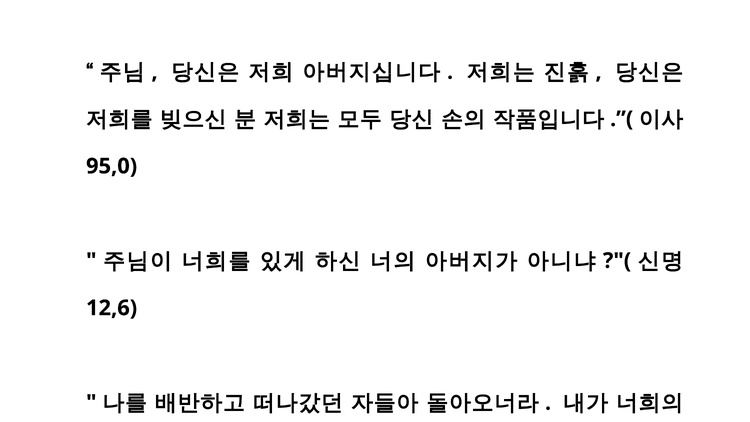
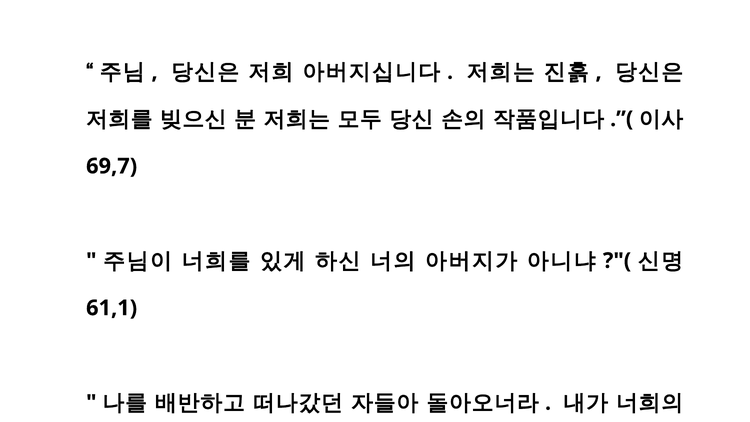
95,0: 95,0 -> 69,7
12,6: 12,6 -> 61,1
